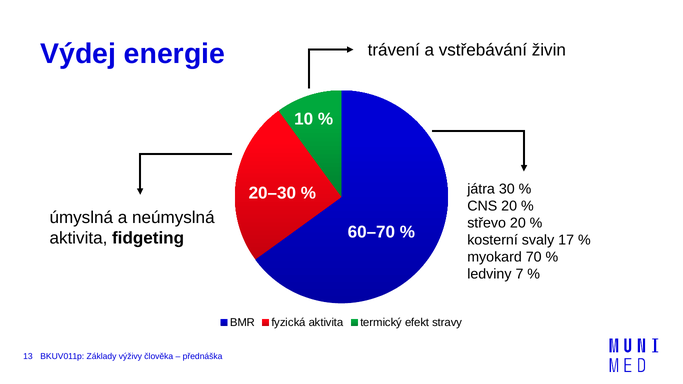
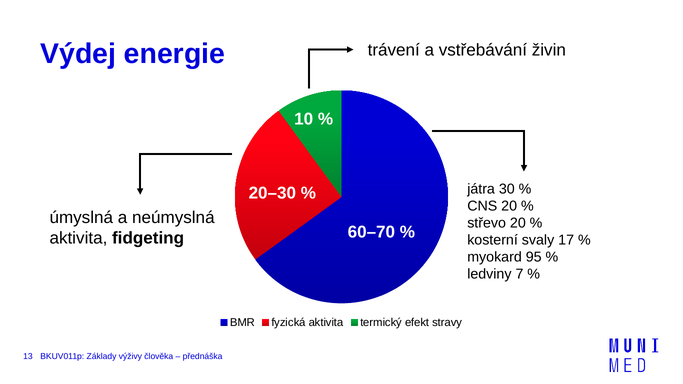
70: 70 -> 95
